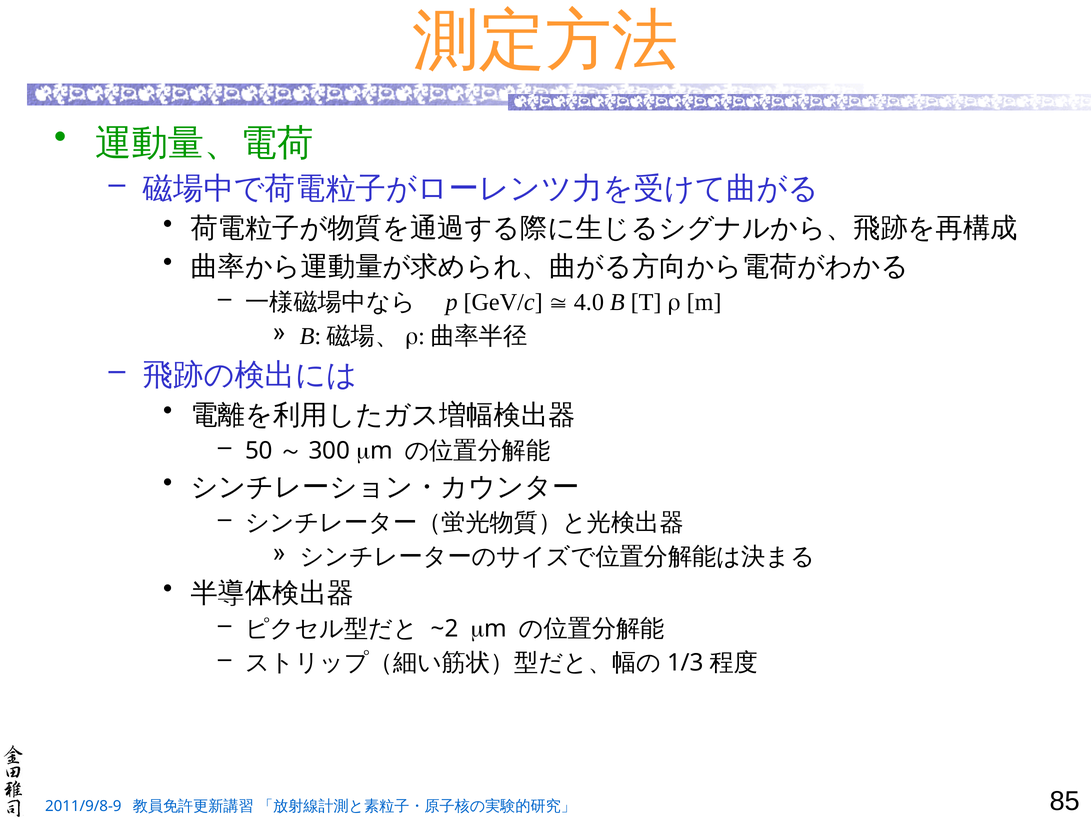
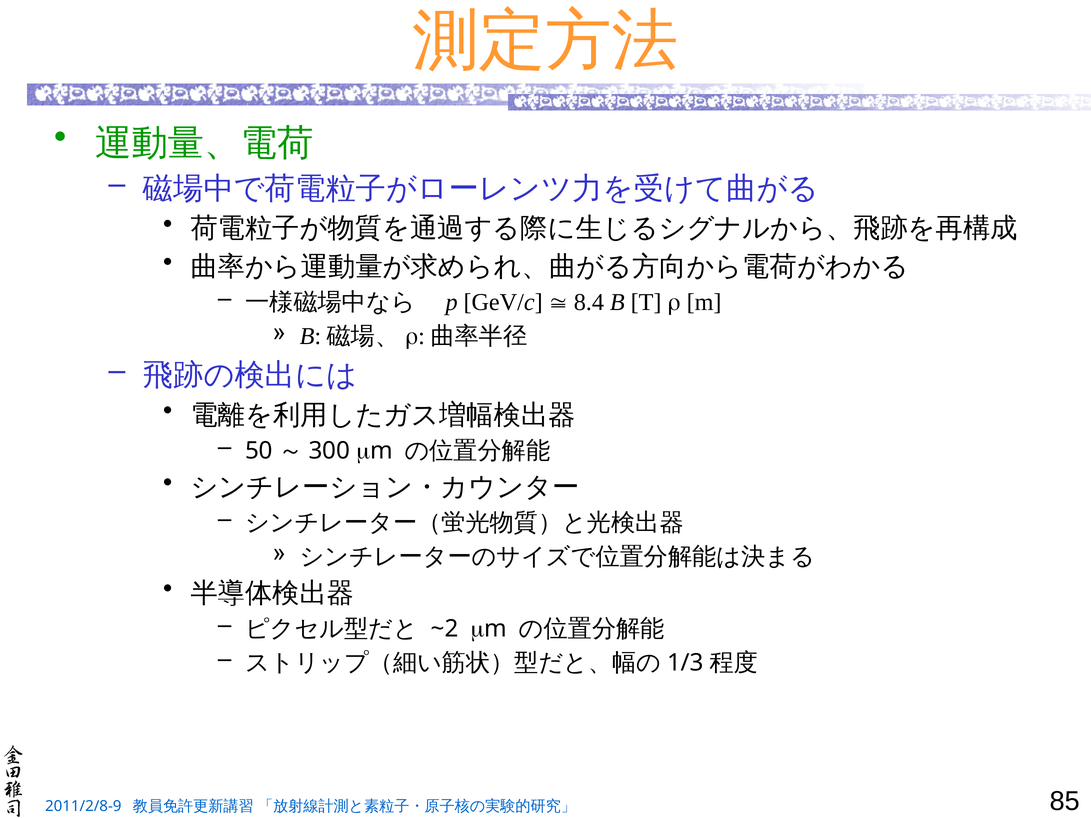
4.0: 4.0 -> 8.4
2011/9/8-9: 2011/9/8-9 -> 2011/2/8-9
